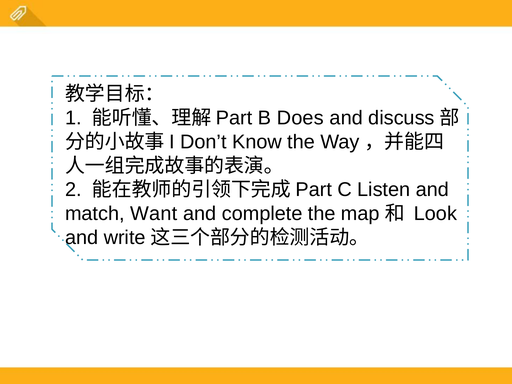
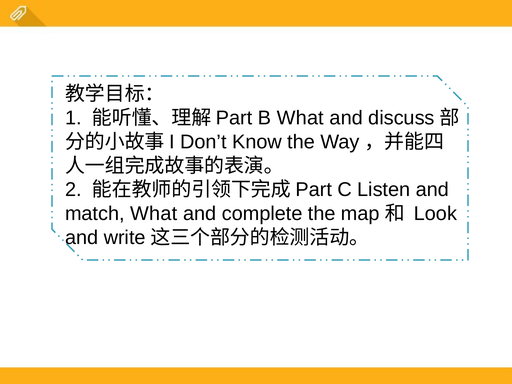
B Does: Does -> What
match Want: Want -> What
